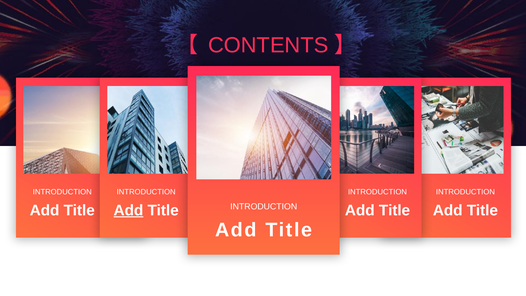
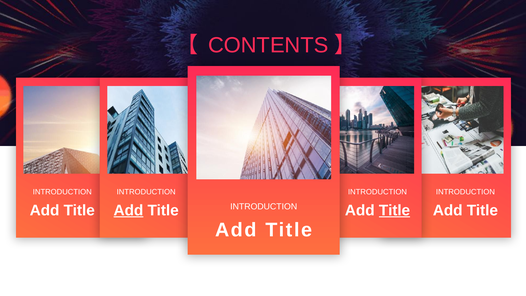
Title at (394, 210) underline: none -> present
